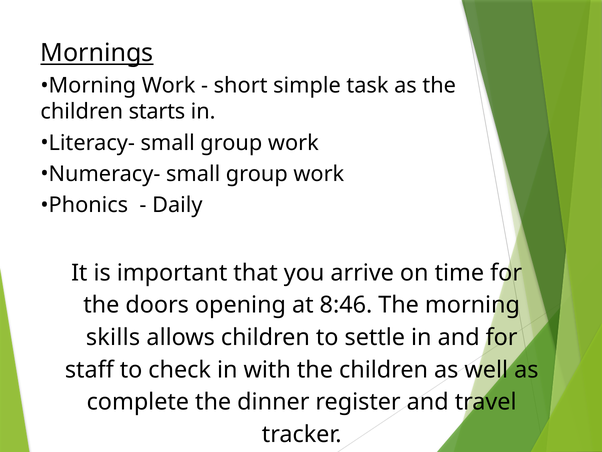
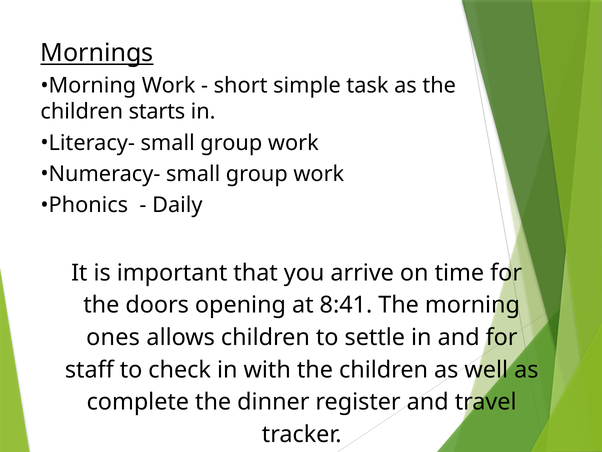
8:46: 8:46 -> 8:41
skills: skills -> ones
